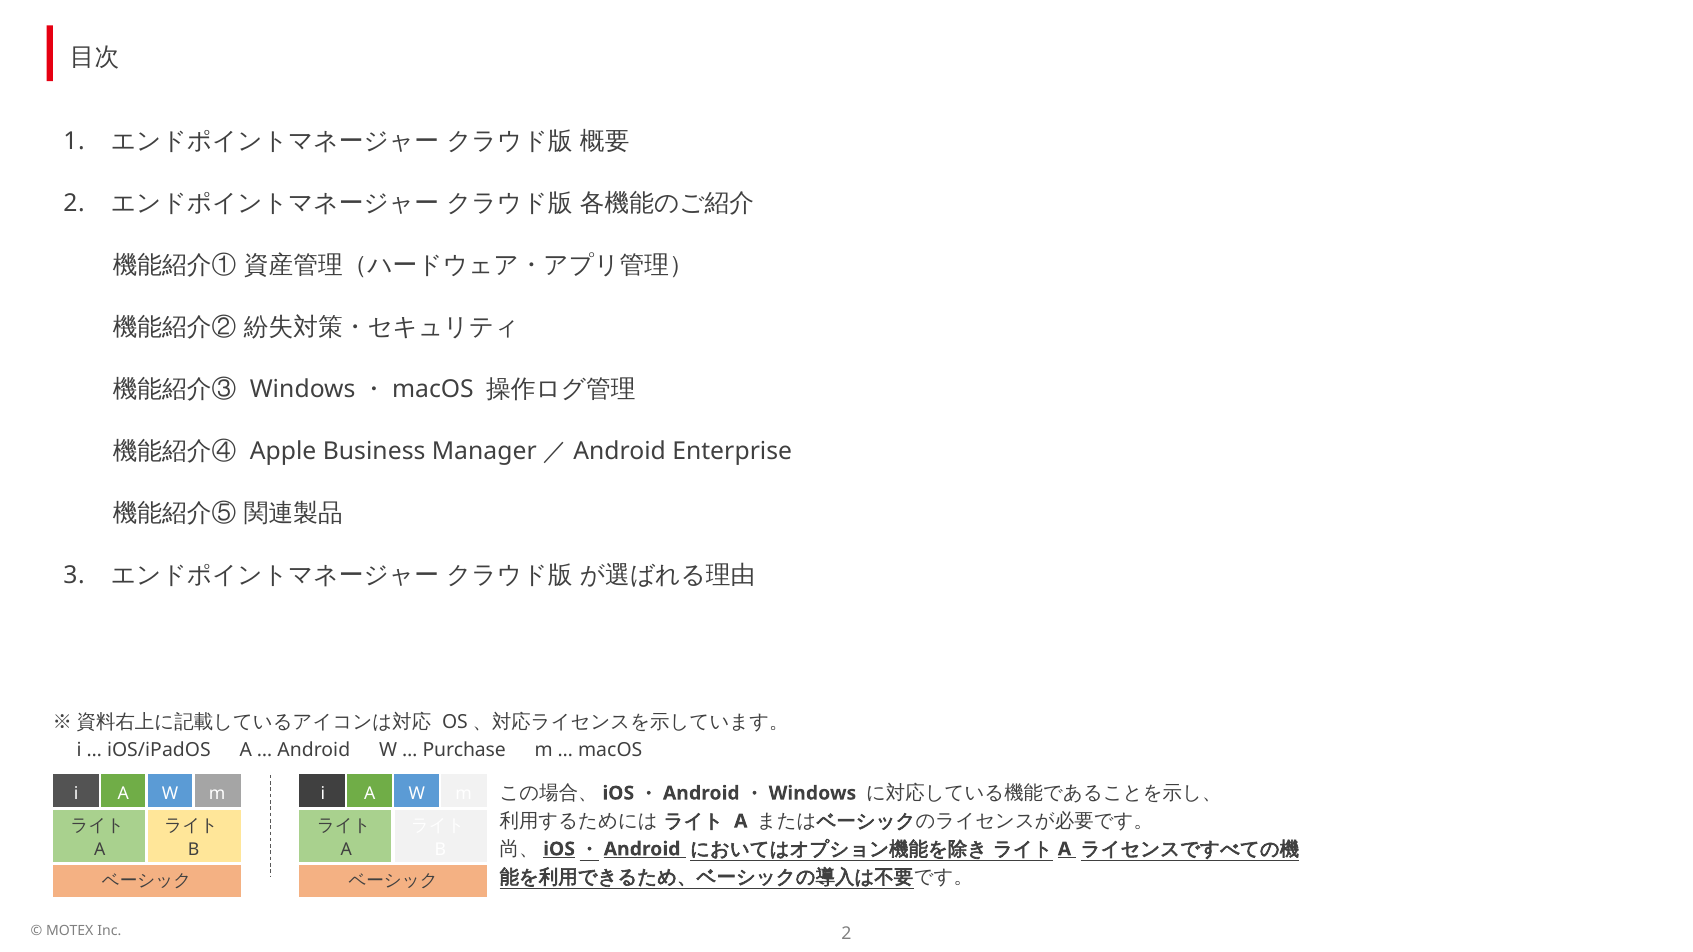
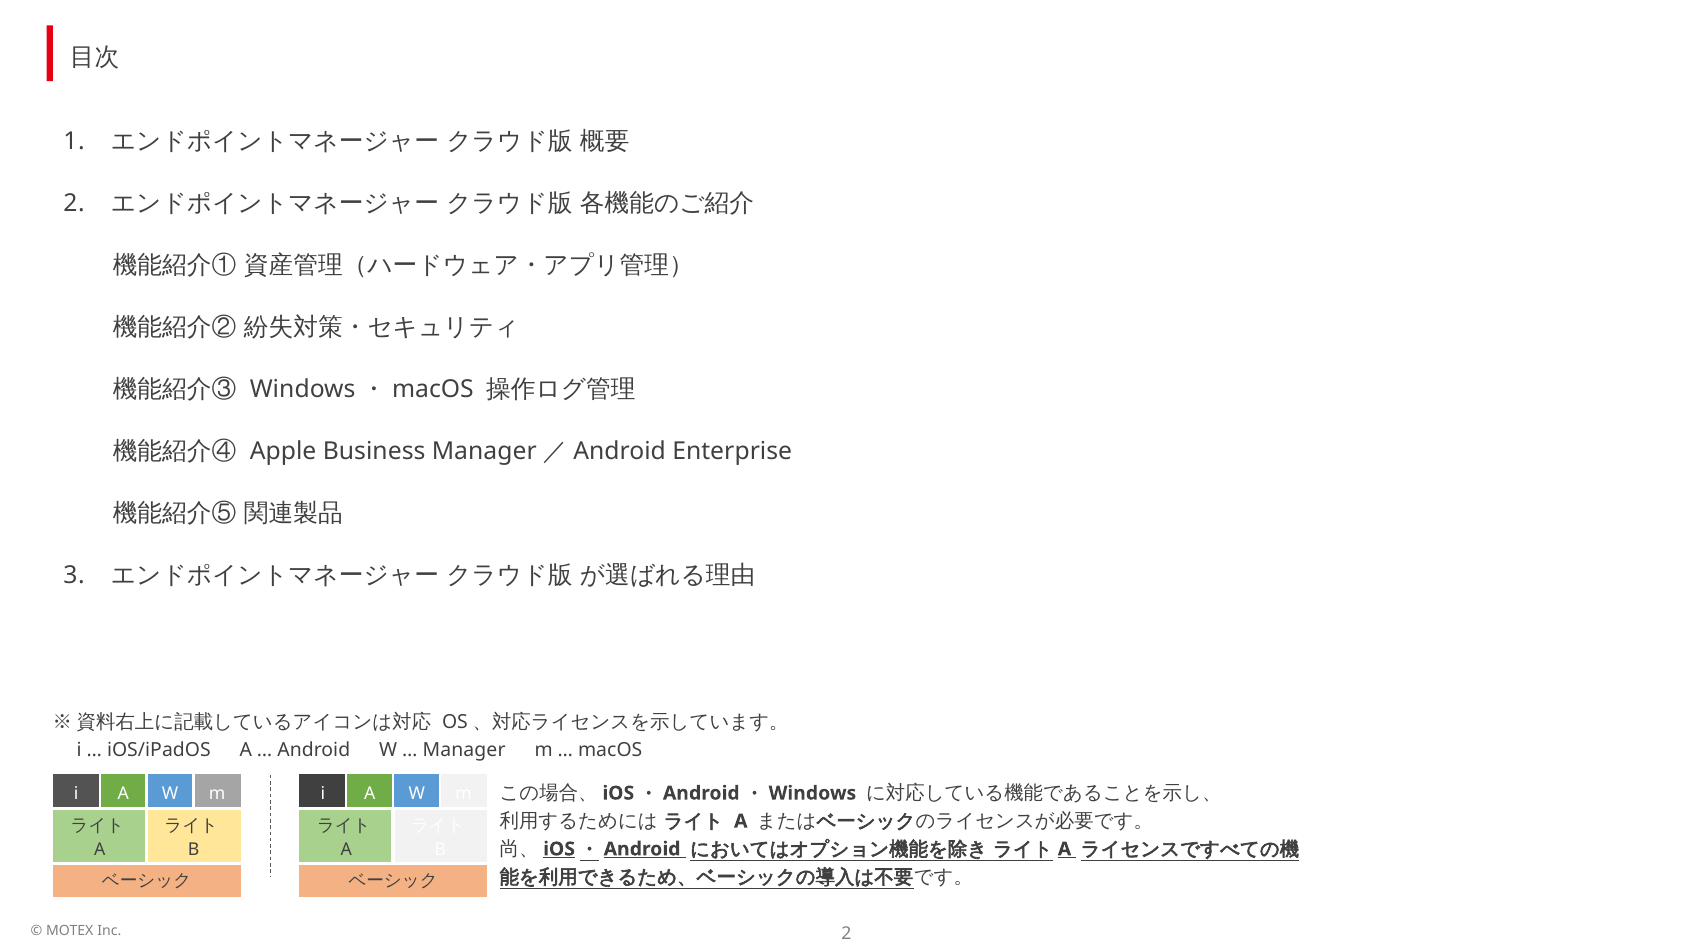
Purchase: Purchase -> Manager
